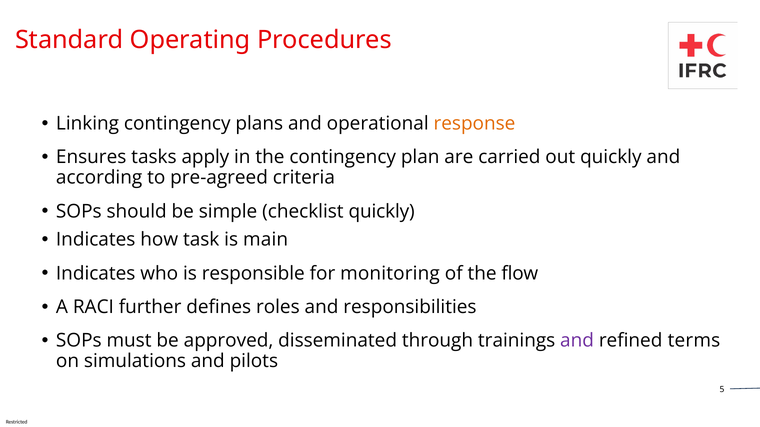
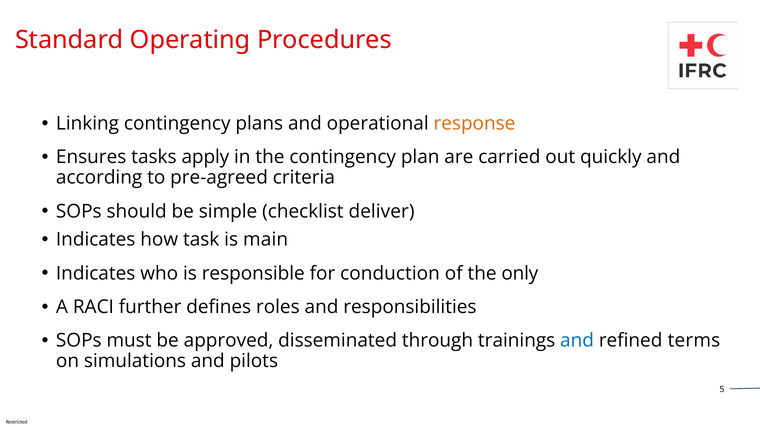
checklist quickly: quickly -> deliver
monitoring: monitoring -> conduction
flow: flow -> only
and at (577, 341) colour: purple -> blue
